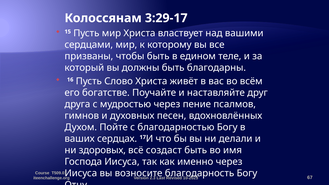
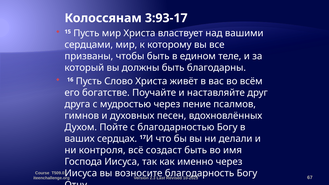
3:29-17: 3:29-17 -> 3:93-17
здоровых: здоровых -> контроля
